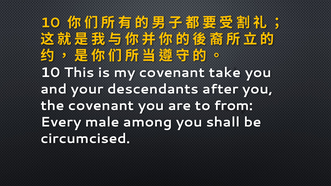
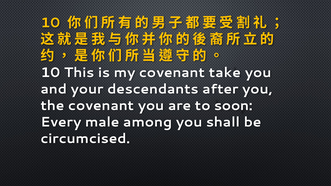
from: from -> soon
